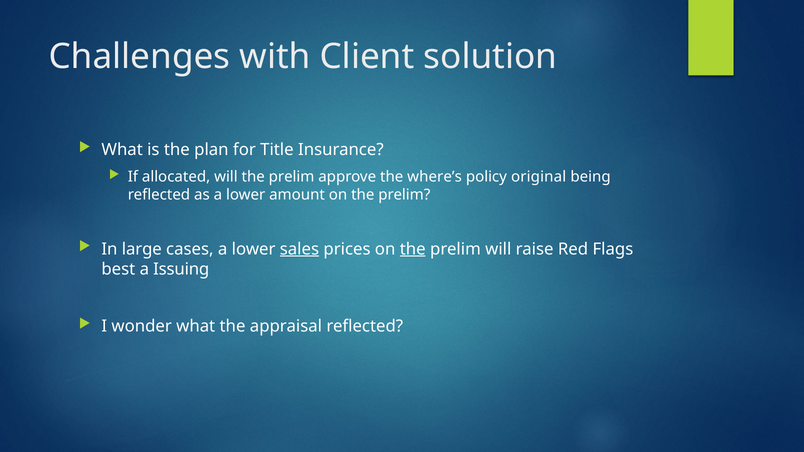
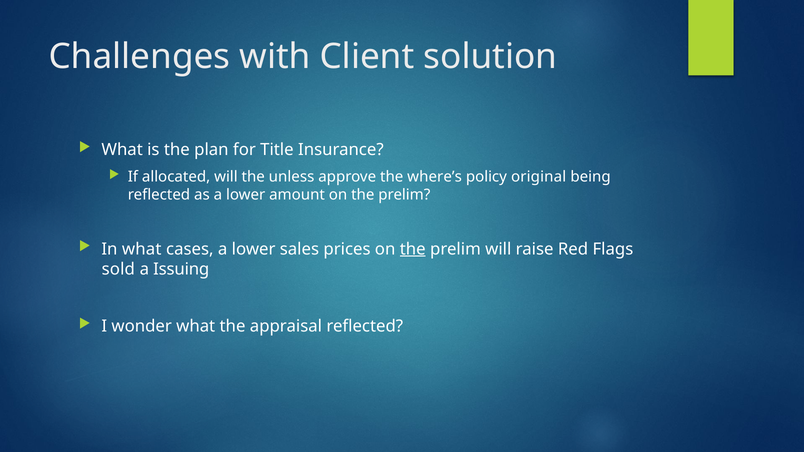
will the prelim: prelim -> unless
In large: large -> what
sales underline: present -> none
best: best -> sold
